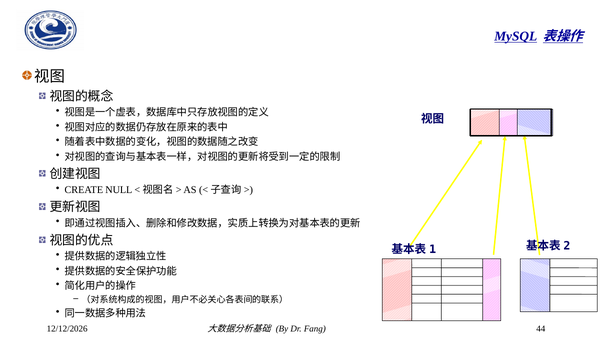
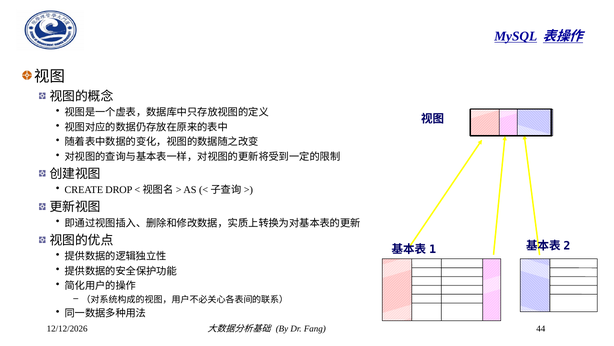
NULL: NULL -> DROP
